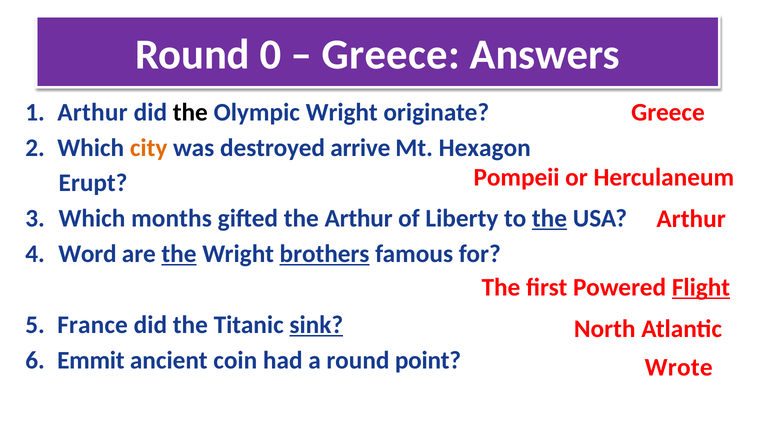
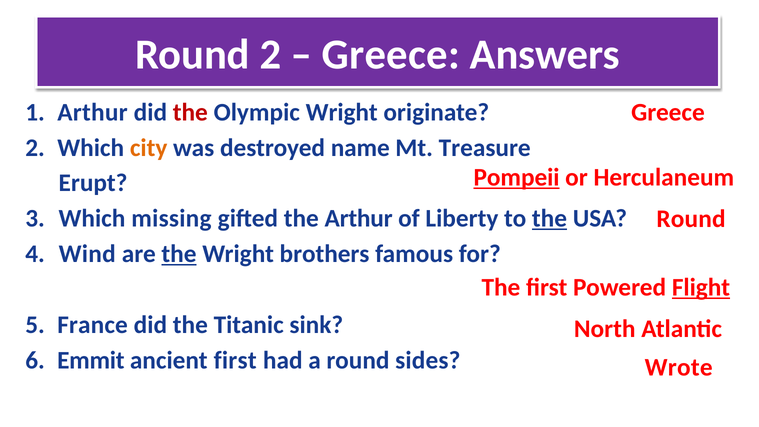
Round 0: 0 -> 2
the at (190, 112) colour: black -> red
arrive: arrive -> name
Hexagon: Hexagon -> Treasure
Pompeii underline: none -> present
months: months -> missing
Arthur at (691, 219): Arthur -> Round
Word: Word -> Wind
brothers underline: present -> none
sink underline: present -> none
ancient coin: coin -> first
point: point -> sides
